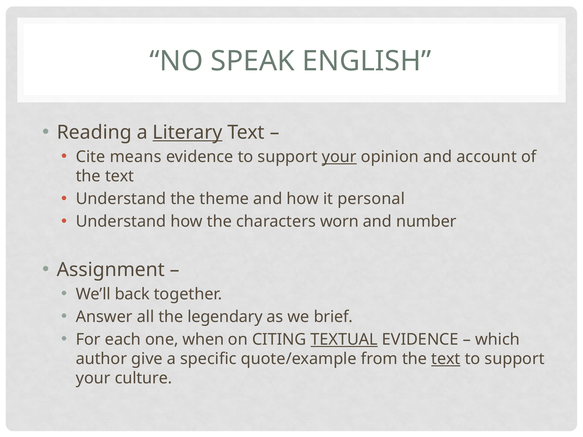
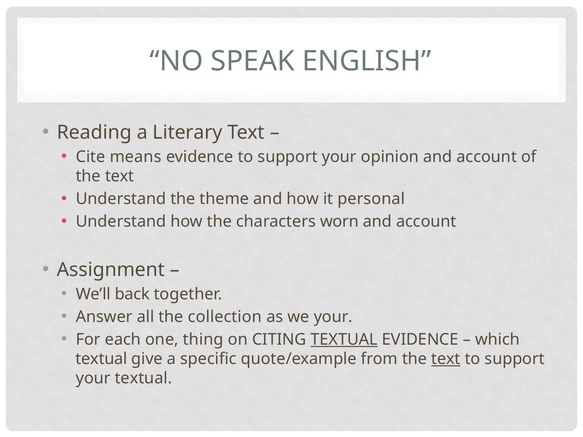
Literary underline: present -> none
your at (339, 157) underline: present -> none
number at (426, 222): number -> account
legendary: legendary -> collection
we brief: brief -> your
when: when -> thing
author at (101, 359): author -> textual
your culture: culture -> textual
